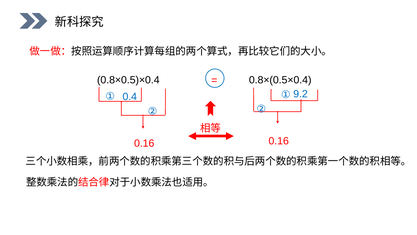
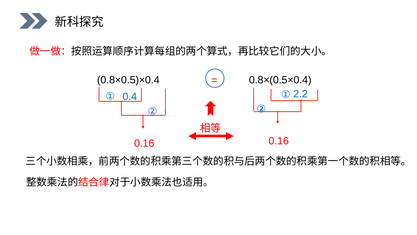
9.2: 9.2 -> 2.2
